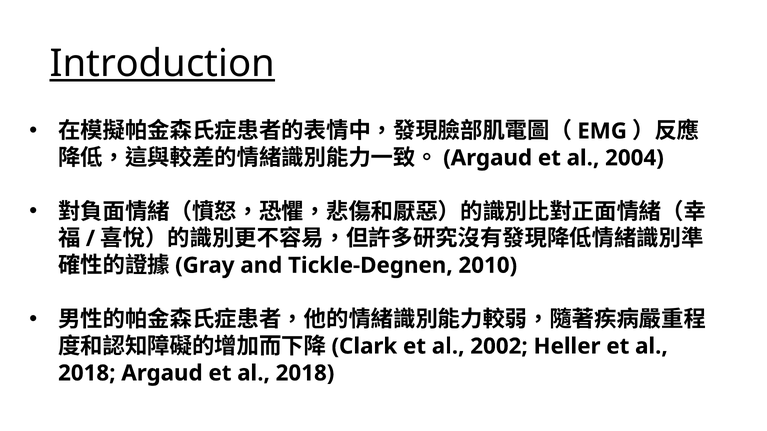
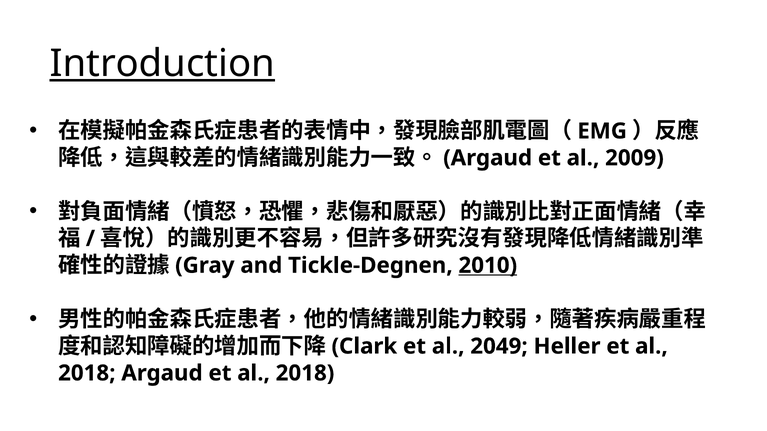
2004: 2004 -> 2009
2010 underline: none -> present
2002: 2002 -> 2049
